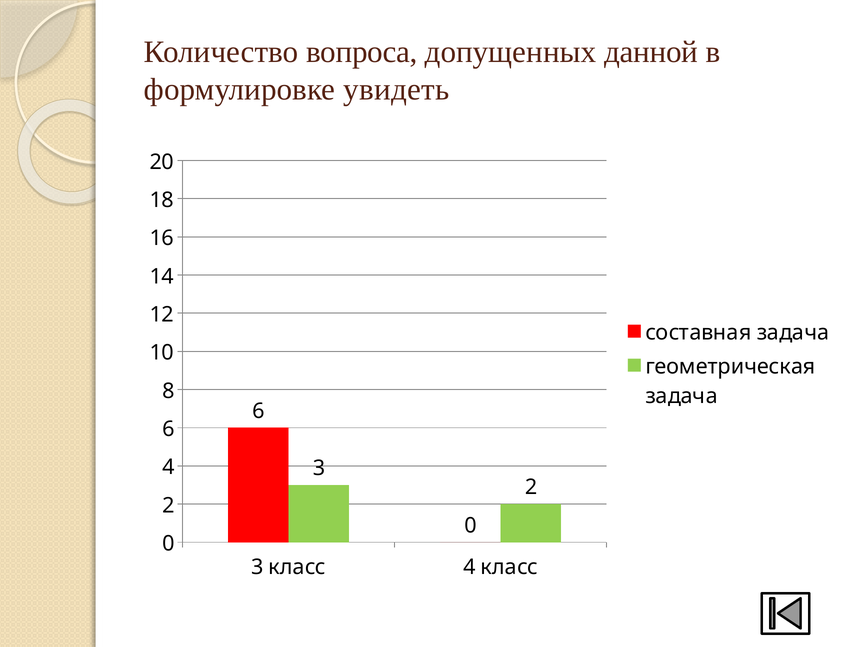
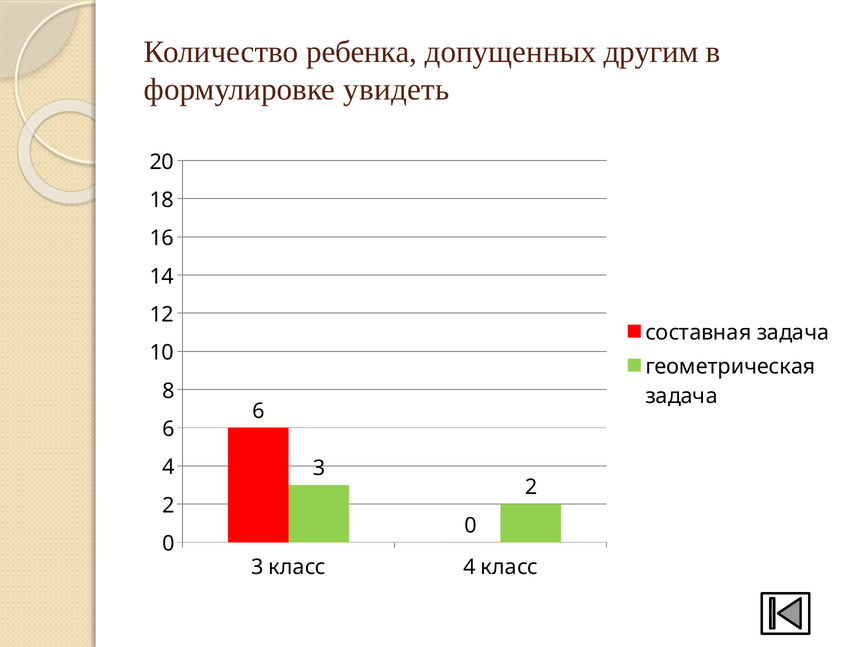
вопроса: вопроса -> ребенка
данной: данной -> другим
